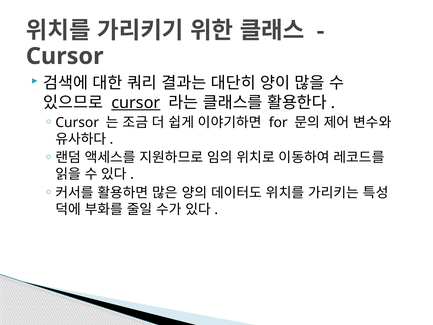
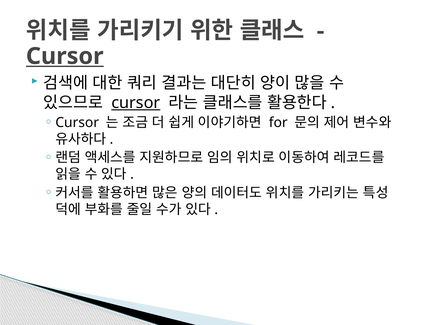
Cursor at (65, 56) underline: none -> present
